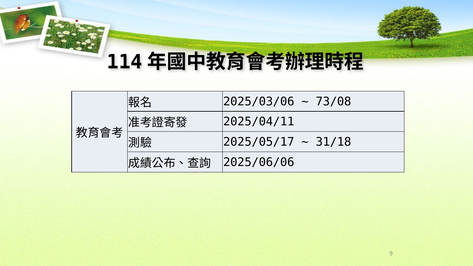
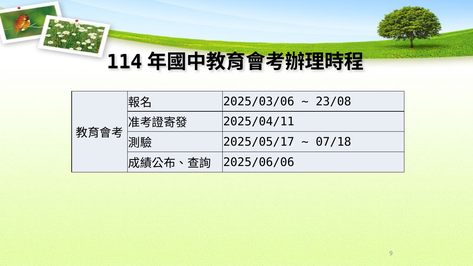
73/08: 73/08 -> 23/08
31/18: 31/18 -> 07/18
